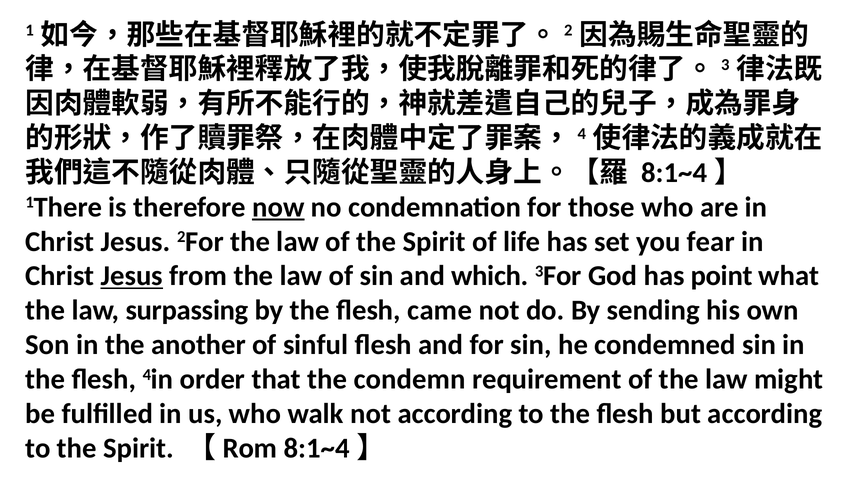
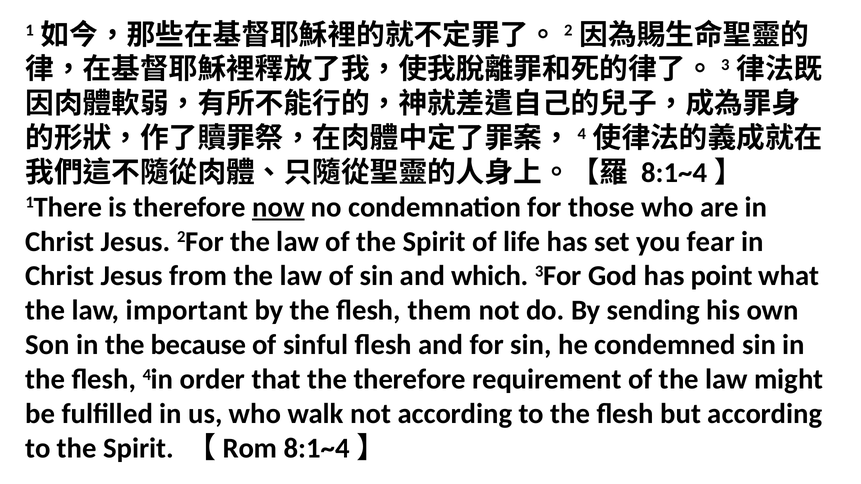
Jesus at (132, 276) underline: present -> none
surpassing: surpassing -> important
came: came -> them
another: another -> because
the condemn: condemn -> therefore
